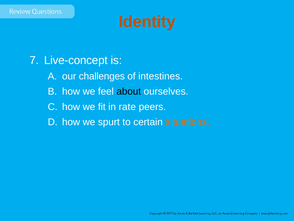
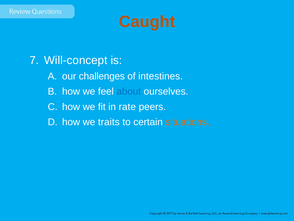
Identity: Identity -> Caught
Live-concept: Live-concept -> Will-concept
about colour: black -> blue
spurt: spurt -> traits
